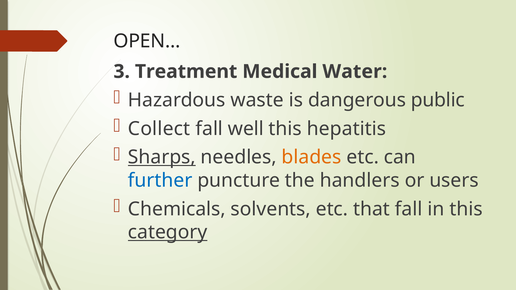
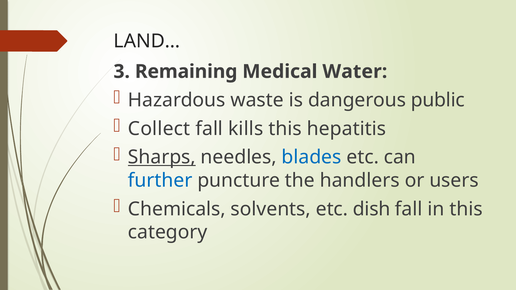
OPEN…: OPEN… -> LAND…
Treatment: Treatment -> Remaining
well: well -> kills
blades colour: orange -> blue
that: that -> dish
category underline: present -> none
